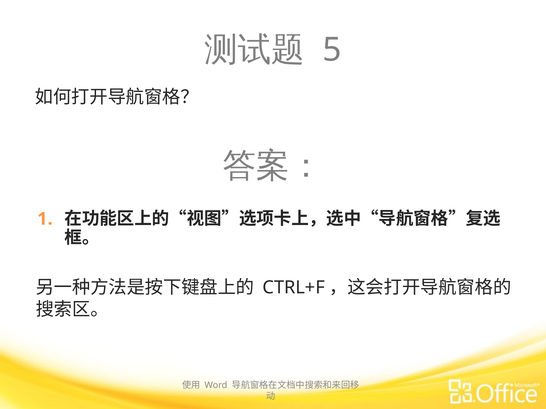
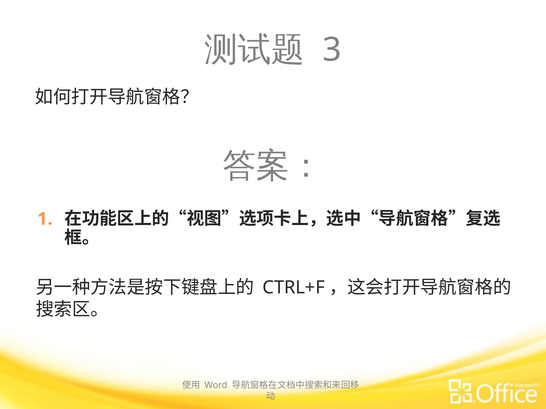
5: 5 -> 3
